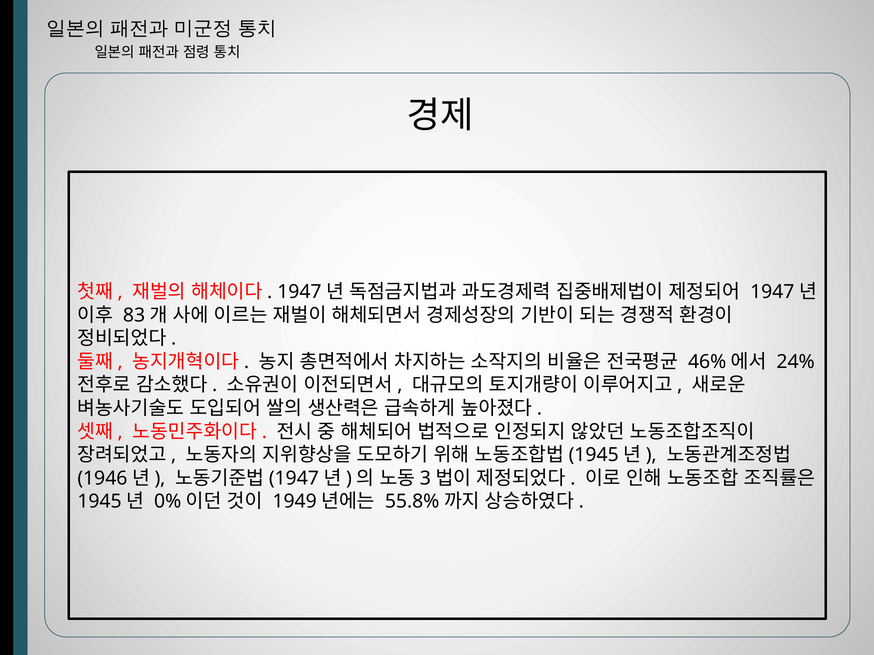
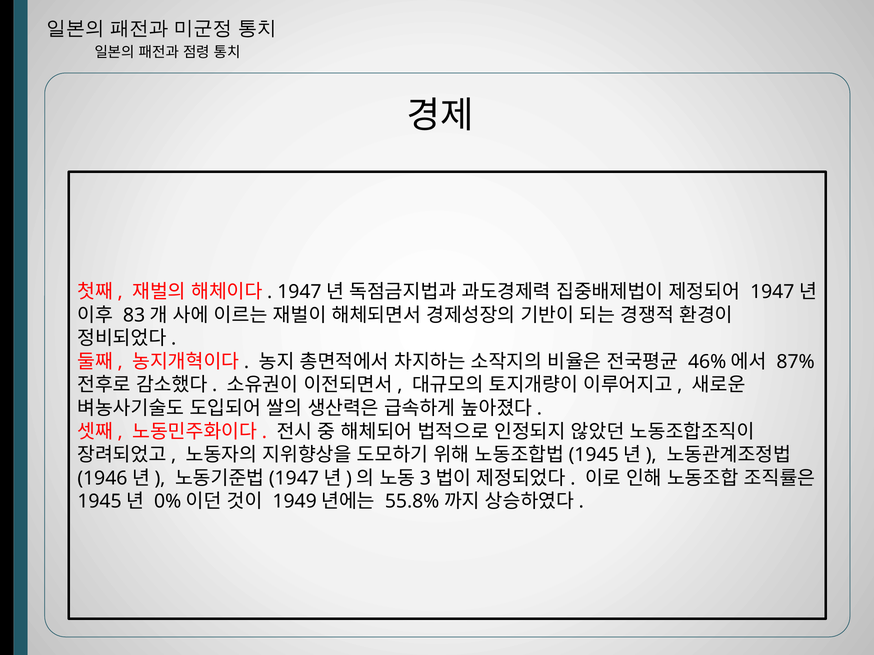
24%: 24% -> 87%
